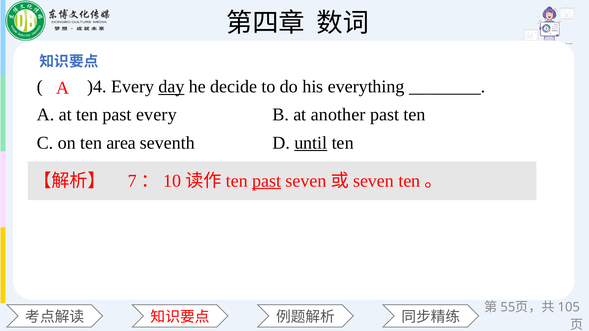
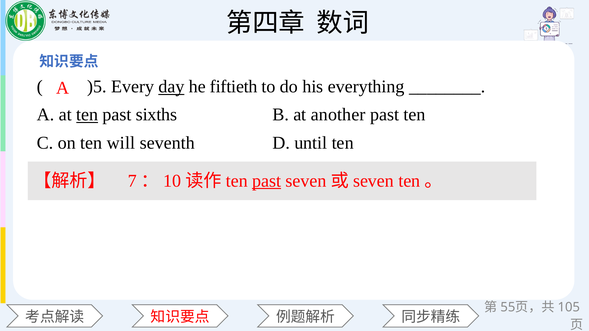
)4: )4 -> )5
decide: decide -> fiftieth
ten at (87, 115) underline: none -> present
past every: every -> sixths
area: area -> will
until underline: present -> none
